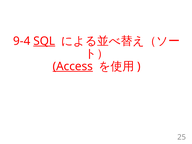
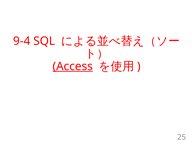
SQL underline: present -> none
